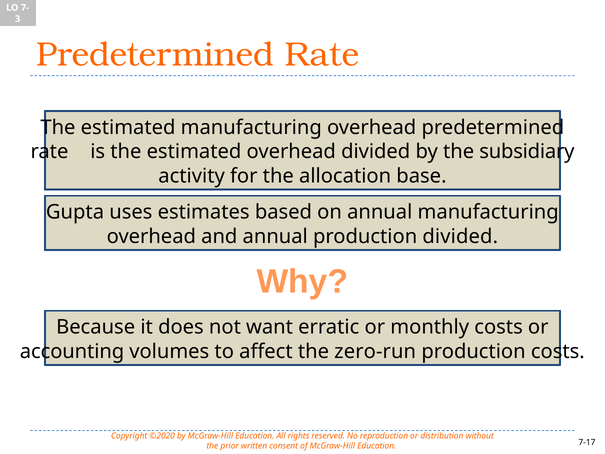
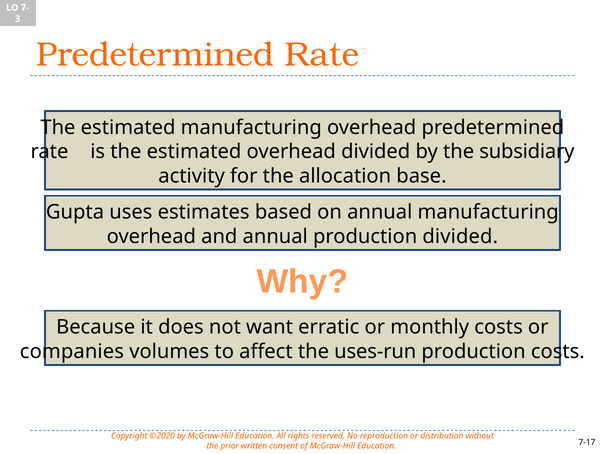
accounting: accounting -> companies
zero-run: zero-run -> uses-run
